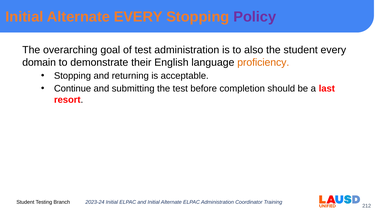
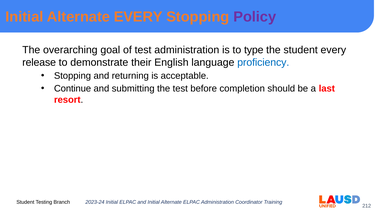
also: also -> type
domain: domain -> release
proficiency colour: orange -> blue
